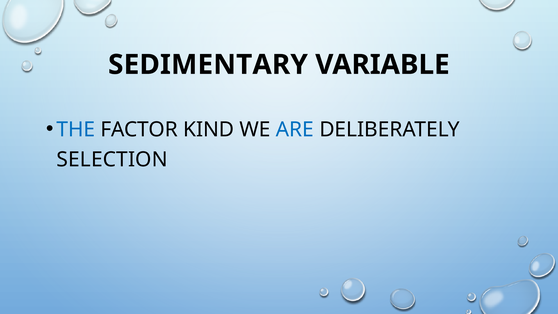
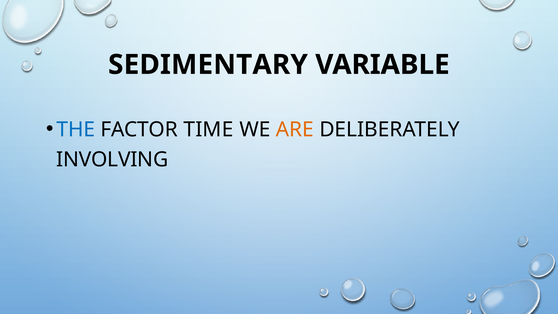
KIND: KIND -> TIME
ARE colour: blue -> orange
SELECTION: SELECTION -> INVOLVING
